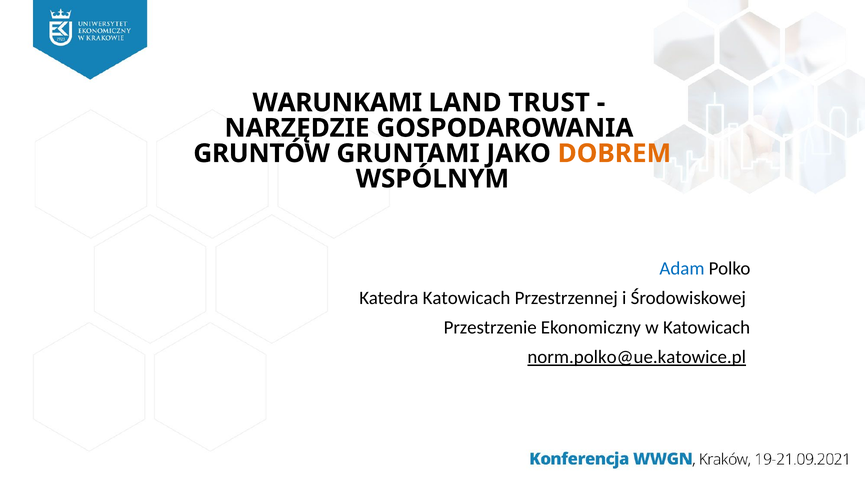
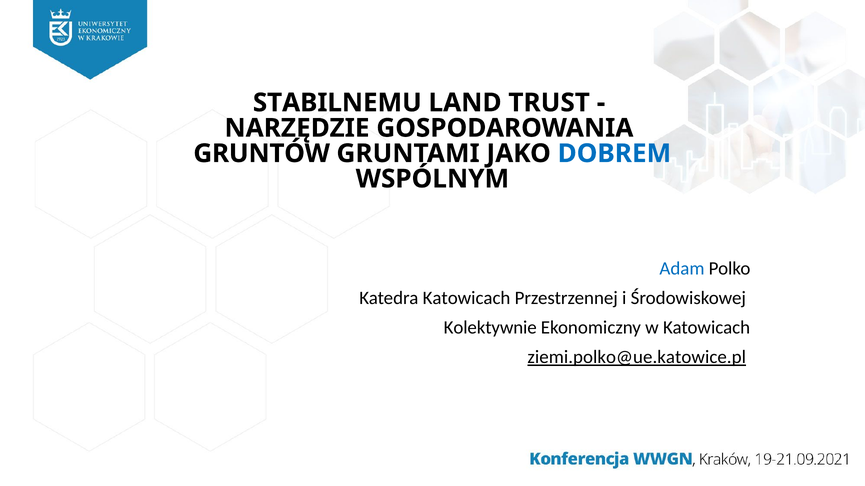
WARUNKAMI: WARUNKAMI -> STABILNEMU
DOBREM colour: orange -> blue
Przestrzenie: Przestrzenie -> Kolektywnie
norm.polko@ue.katowice.pl: norm.polko@ue.katowice.pl -> ziemi.polko@ue.katowice.pl
